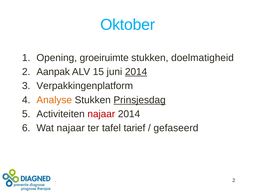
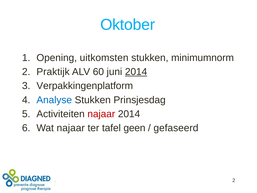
groeiruimte: groeiruimte -> uitkomsten
doelmatigheid: doelmatigheid -> minimumnorm
Aanpak: Aanpak -> Praktijk
15: 15 -> 60
Analyse colour: orange -> blue
Prinsjesdag underline: present -> none
tarief: tarief -> geen
